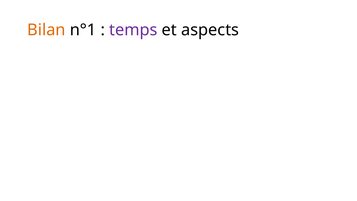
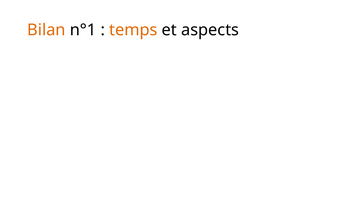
temps colour: purple -> orange
